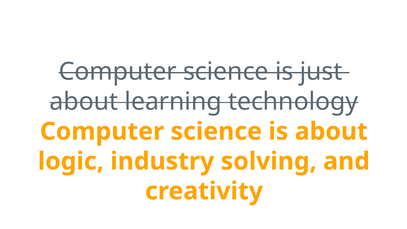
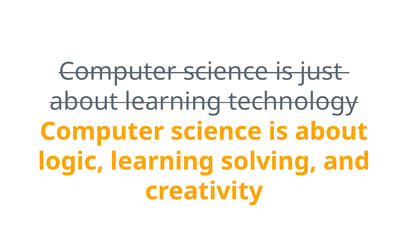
logic industry: industry -> learning
